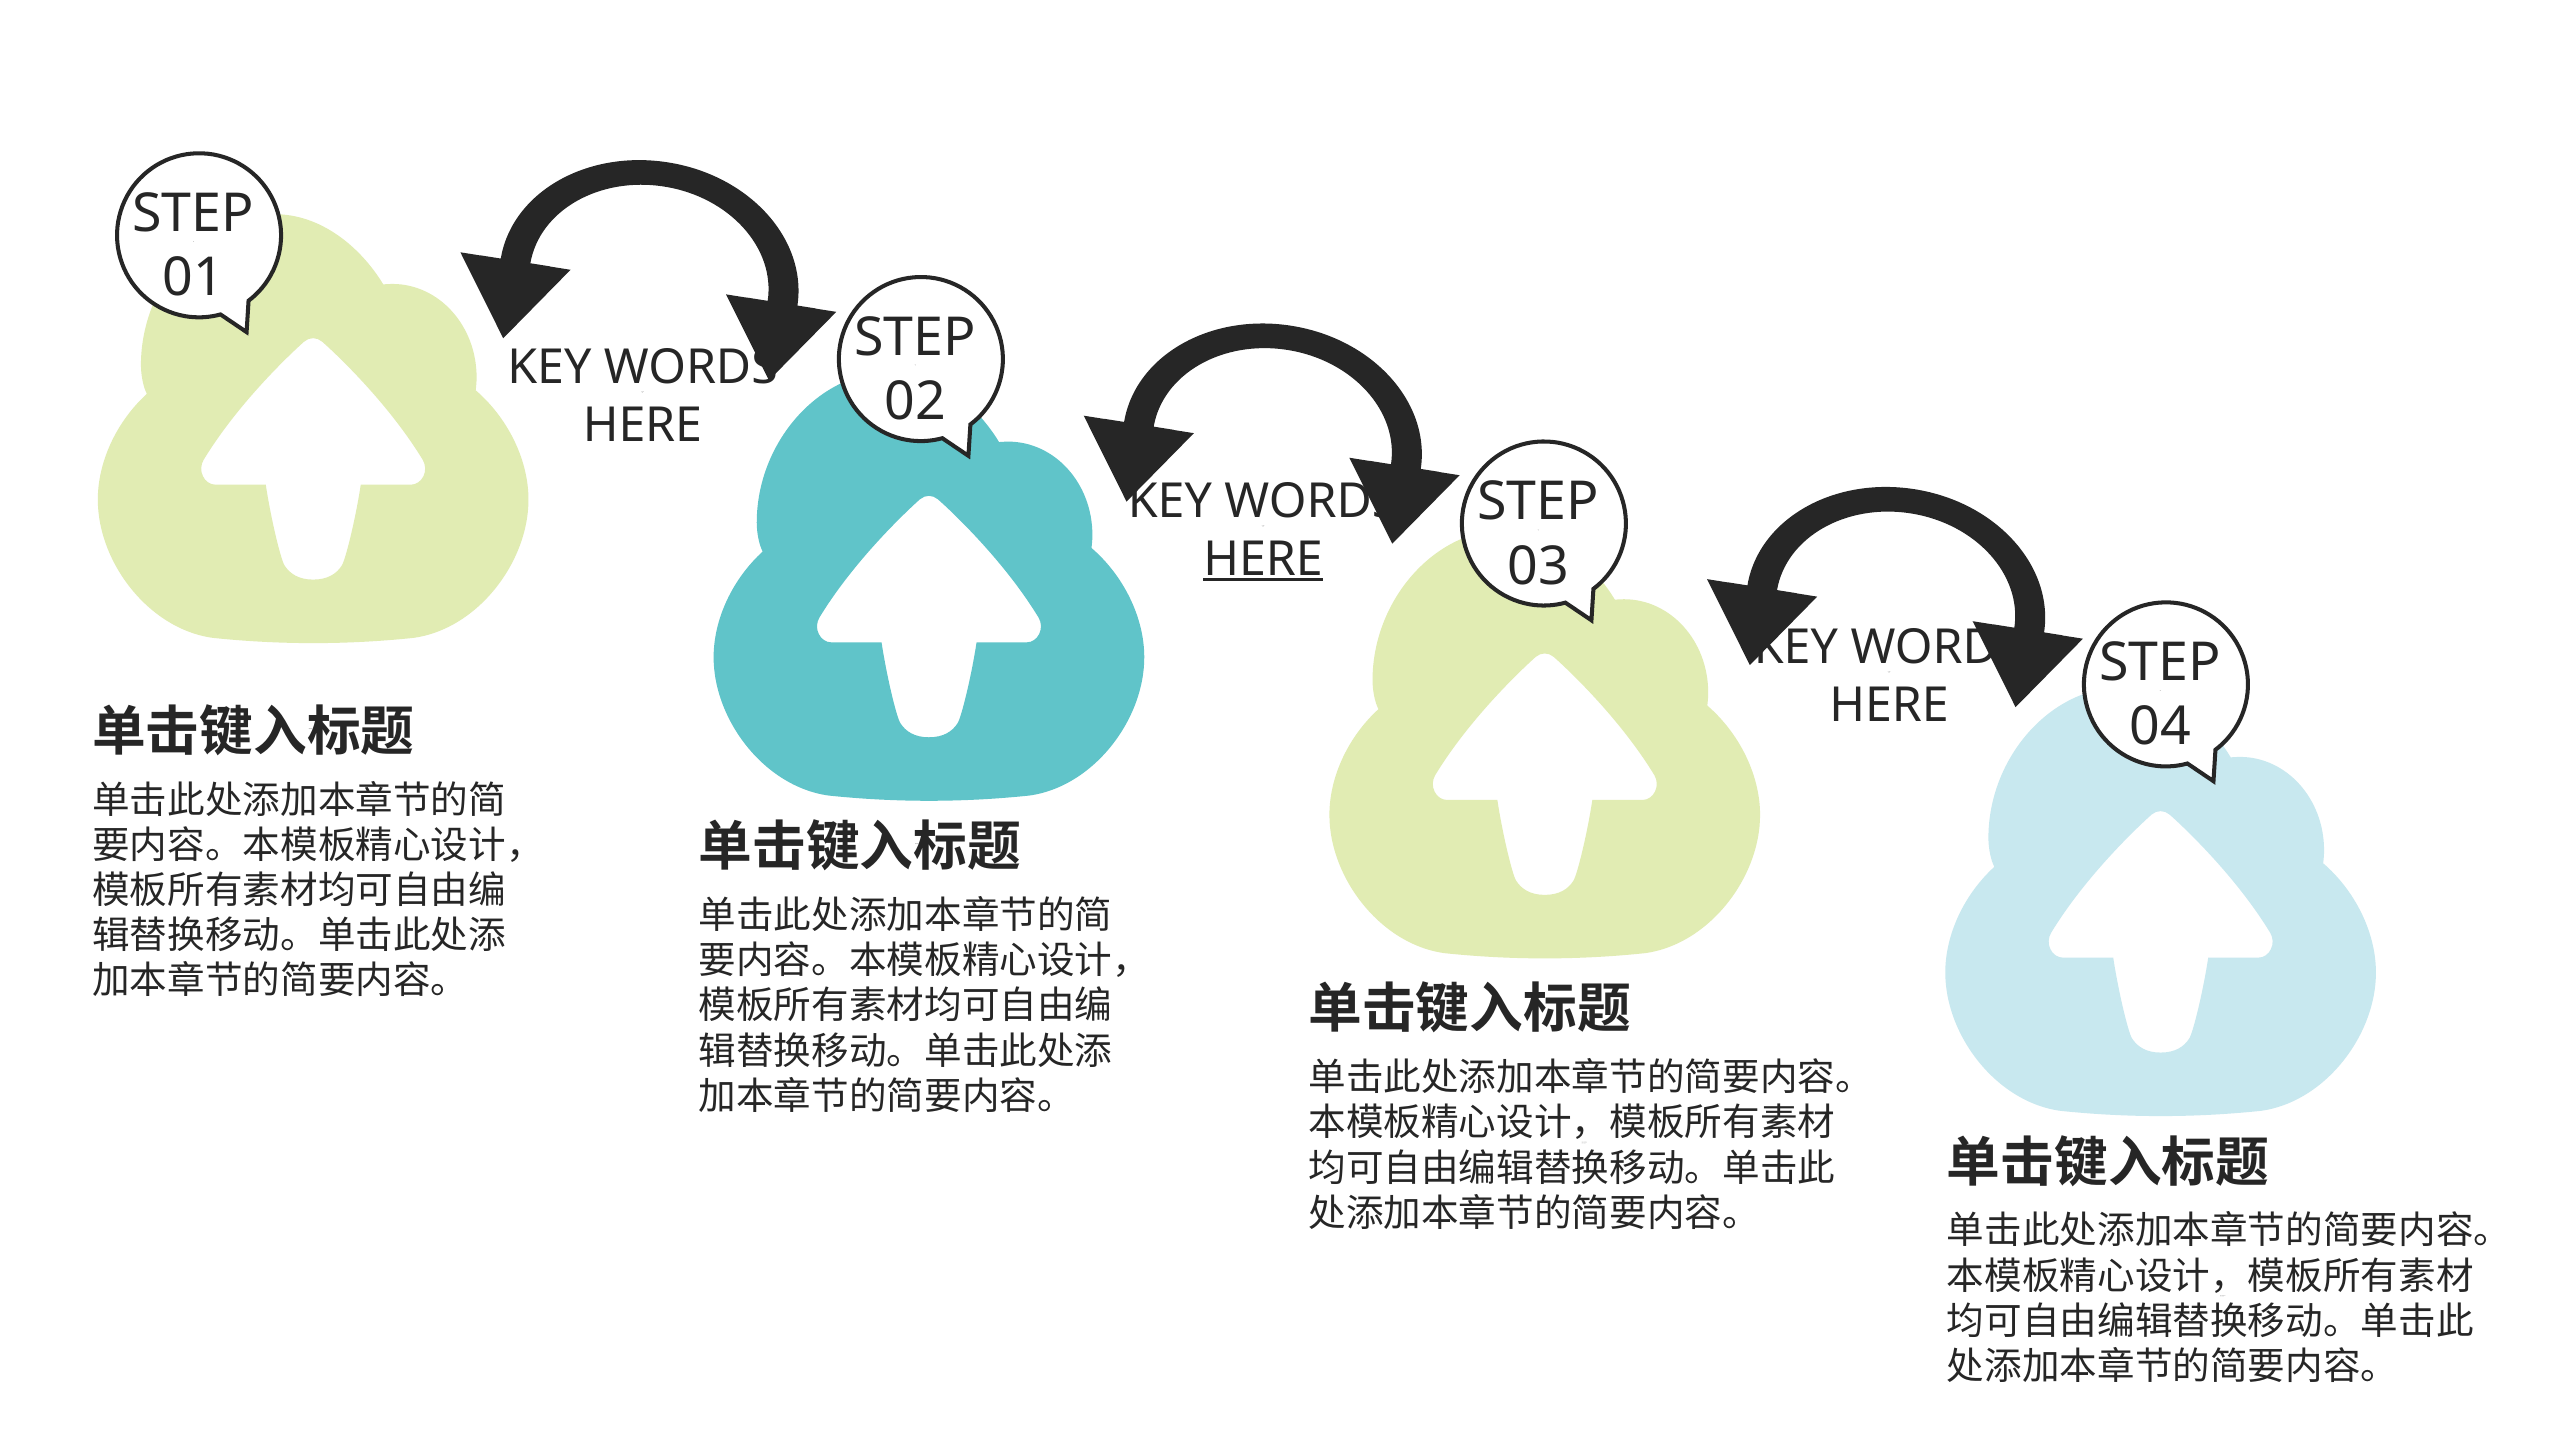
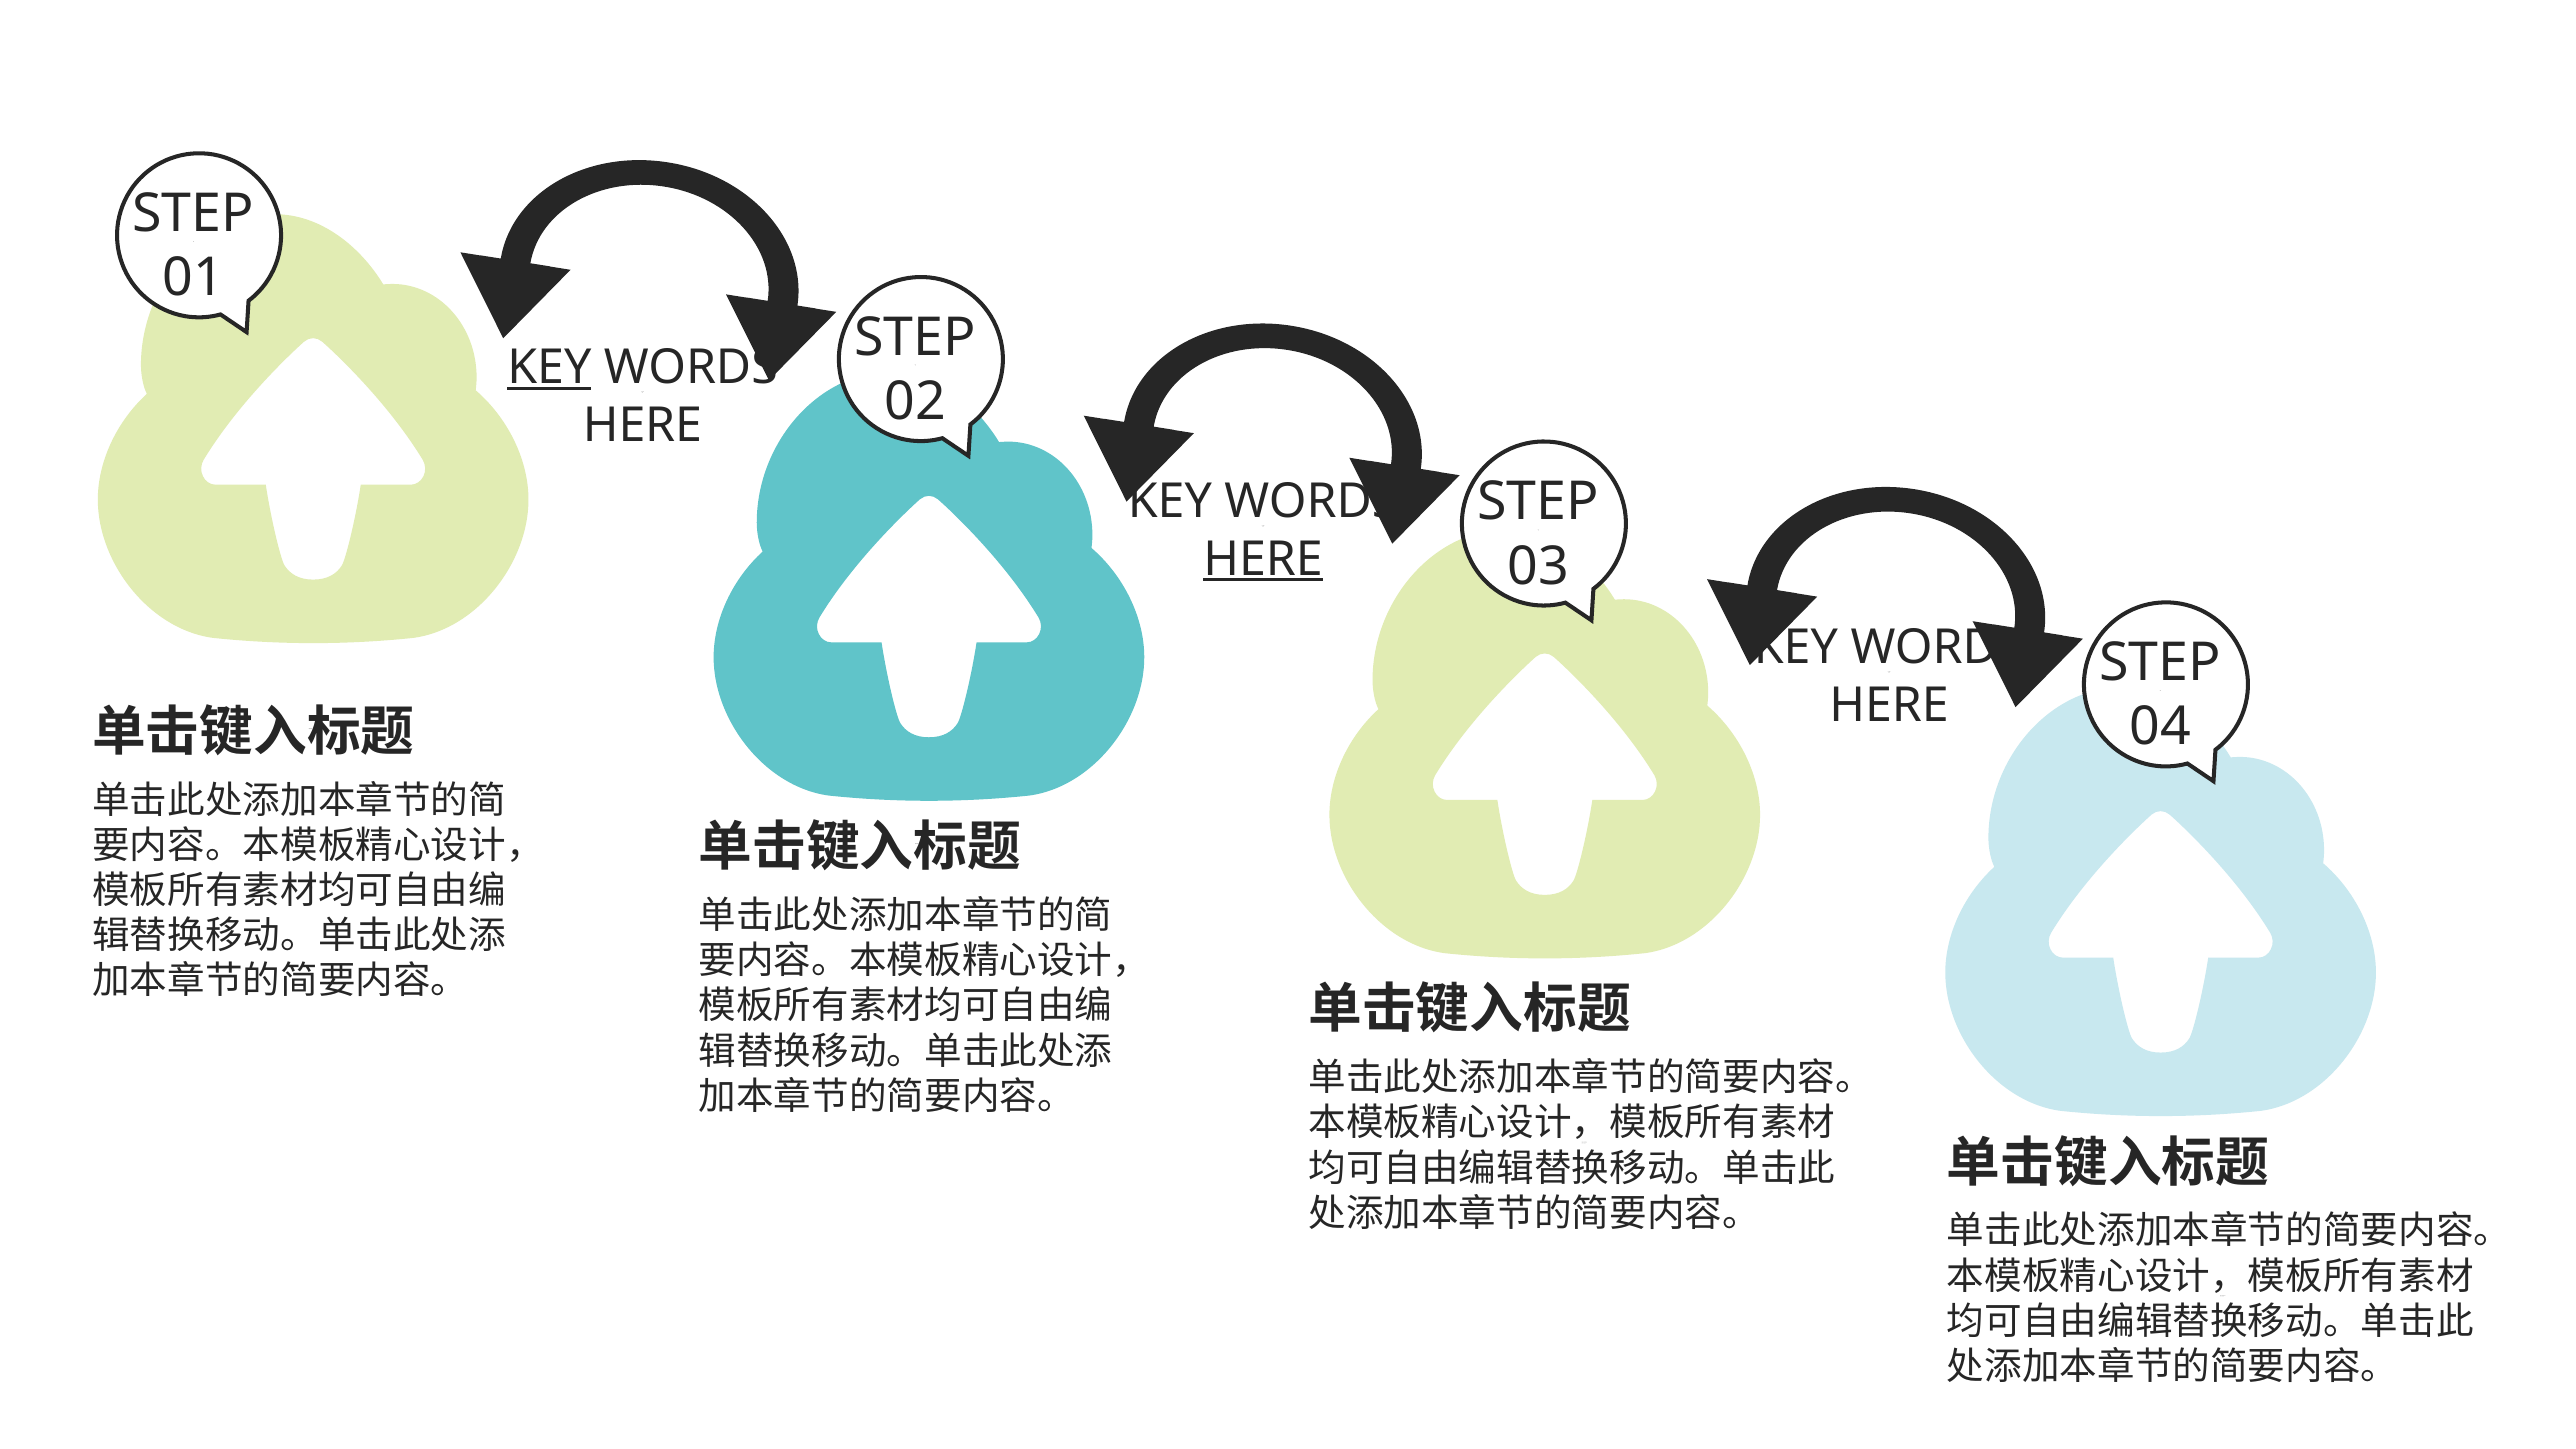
KEY at (549, 367) underline: none -> present
